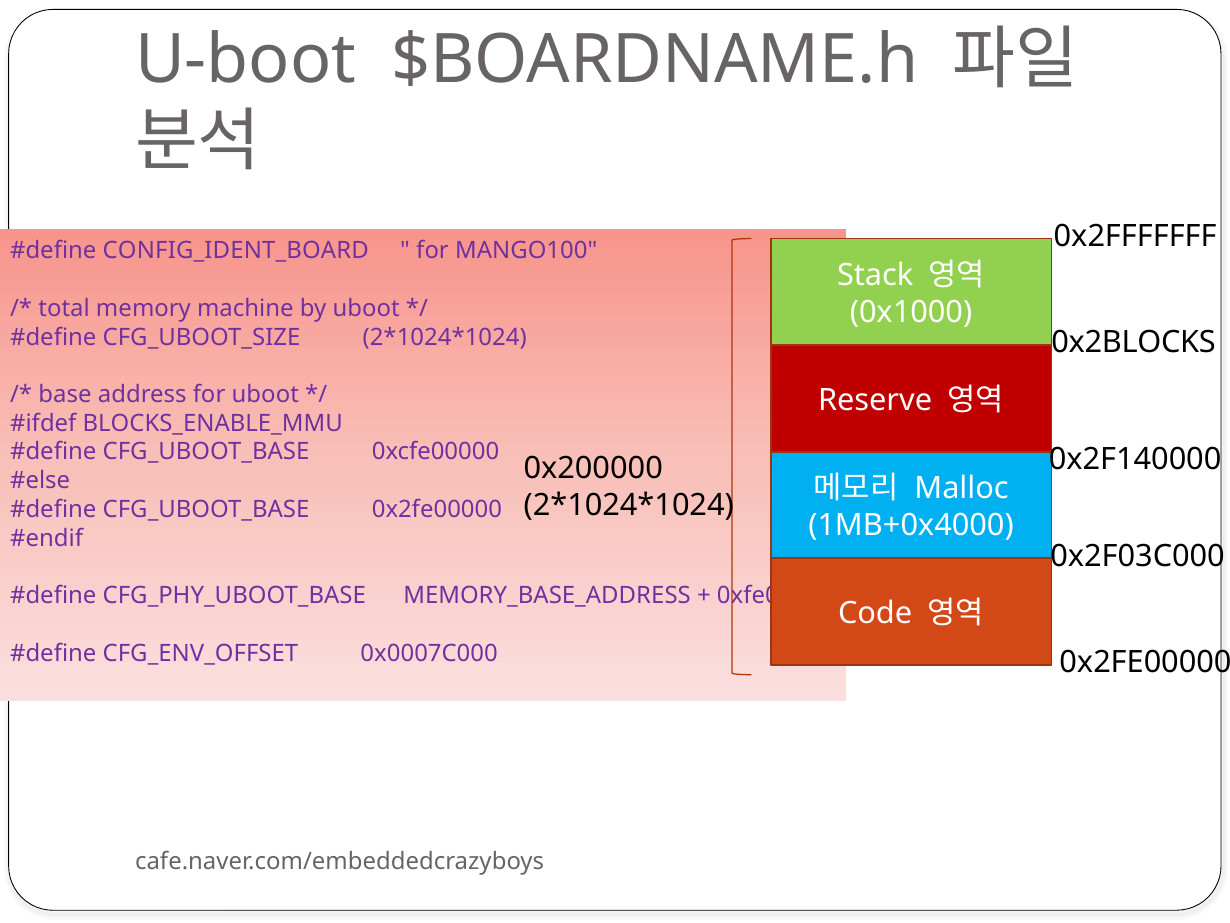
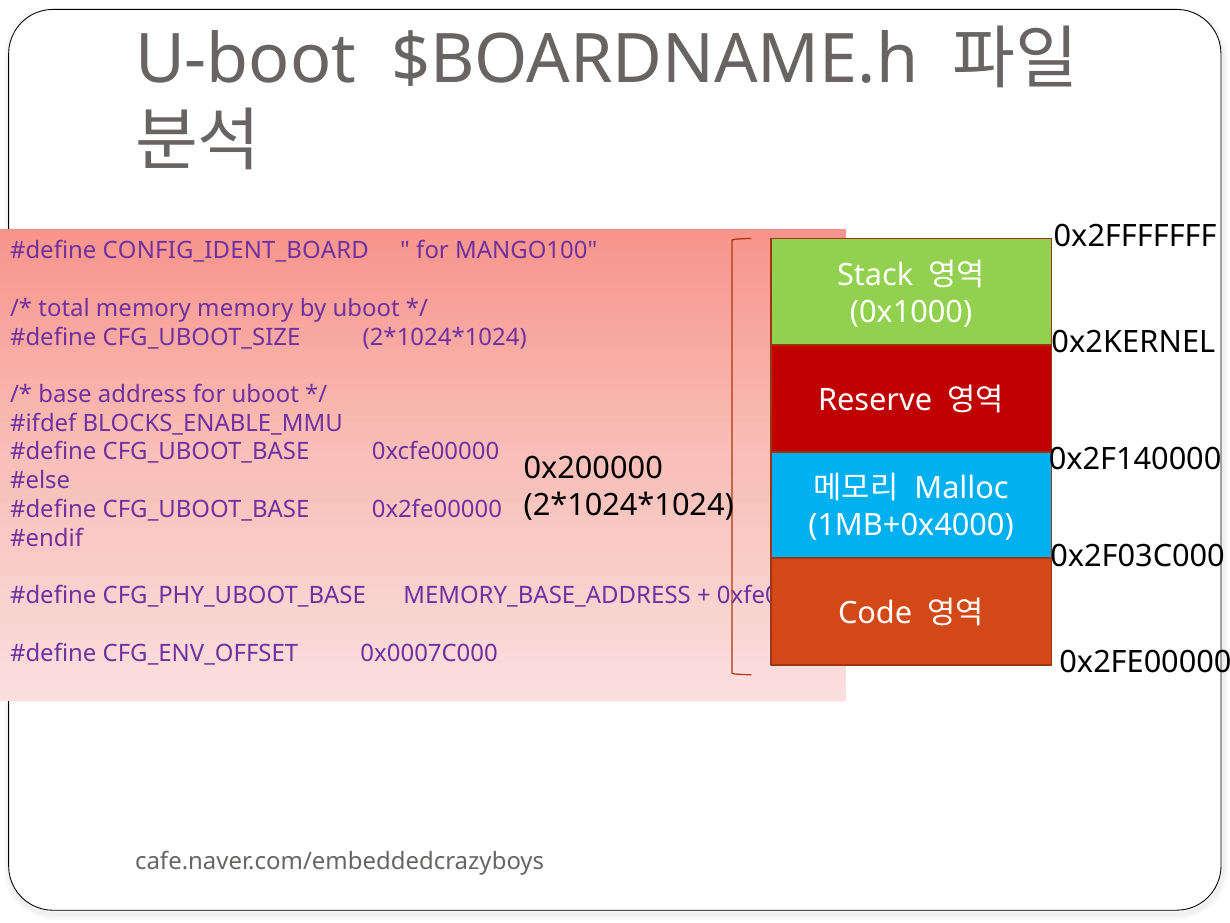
memory machine: machine -> memory
0x2BLOCKS: 0x2BLOCKS -> 0x2KERNEL
